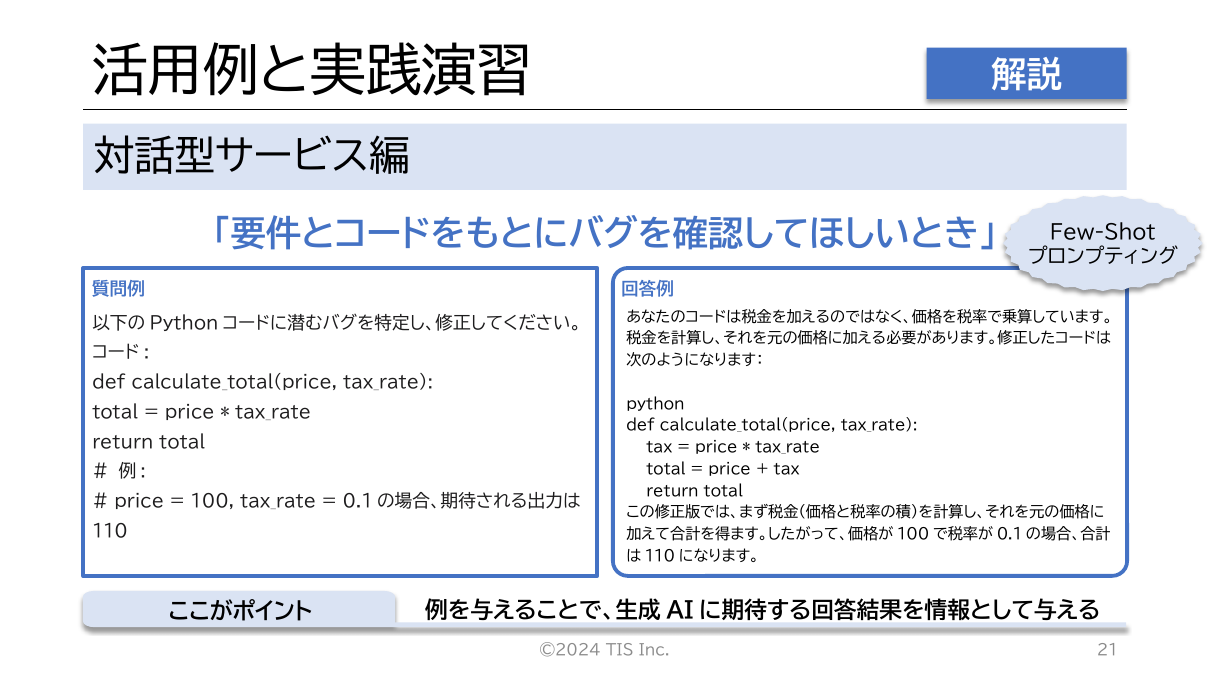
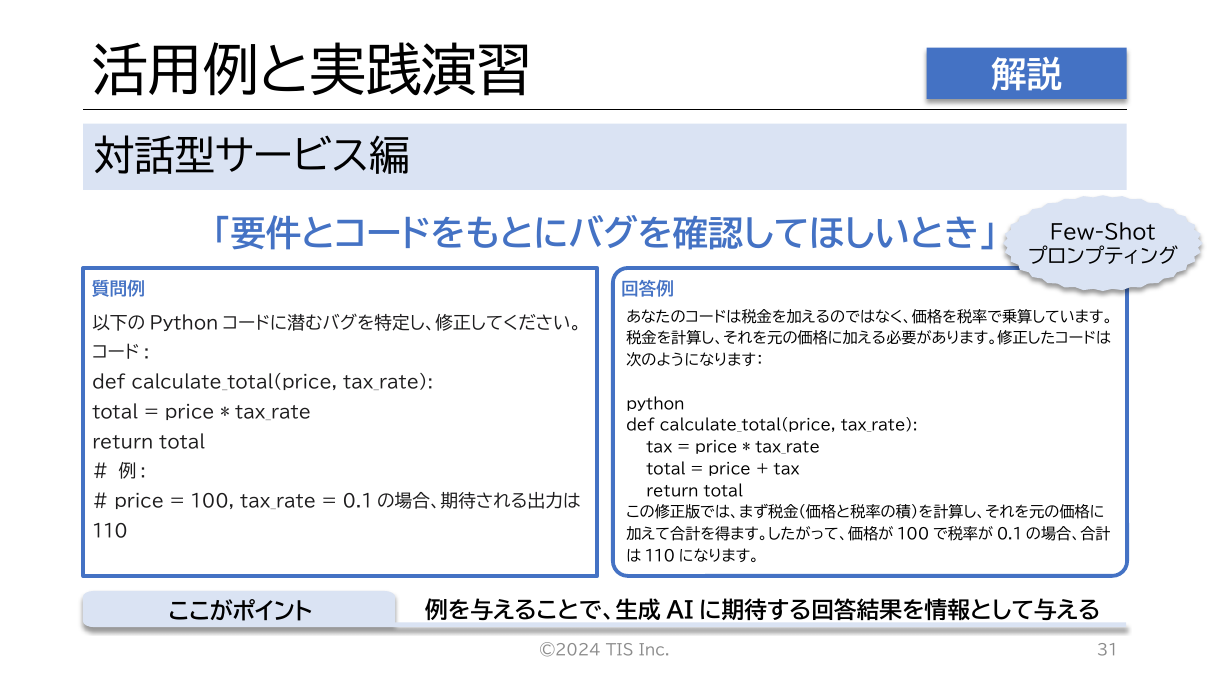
21: 21 -> 31
